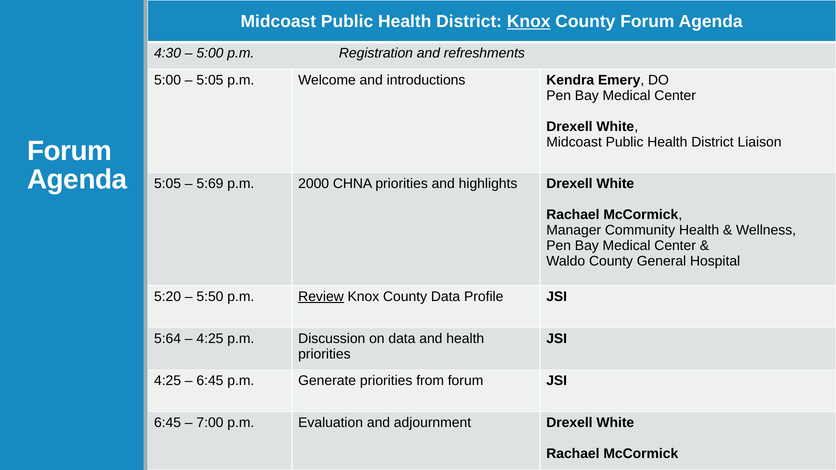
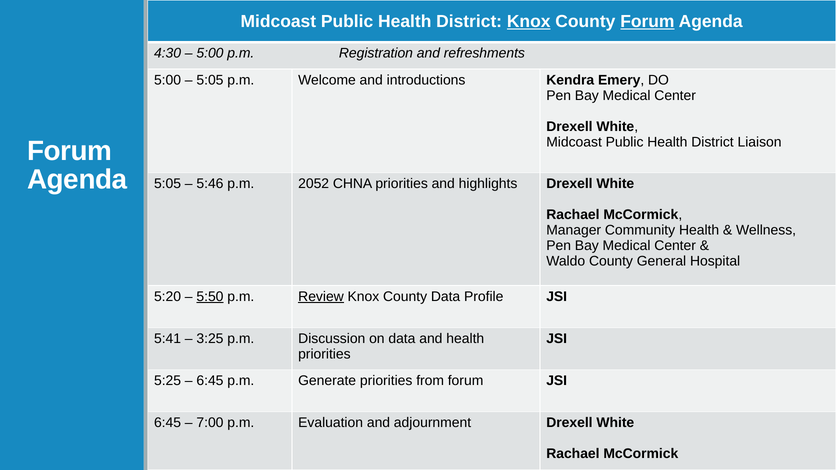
Forum at (647, 21) underline: none -> present
5:69: 5:69 -> 5:46
2000: 2000 -> 2052
5:50 underline: none -> present
5:64: 5:64 -> 5:41
4:25 at (210, 339): 4:25 -> 3:25
4:25 at (168, 381): 4:25 -> 5:25
